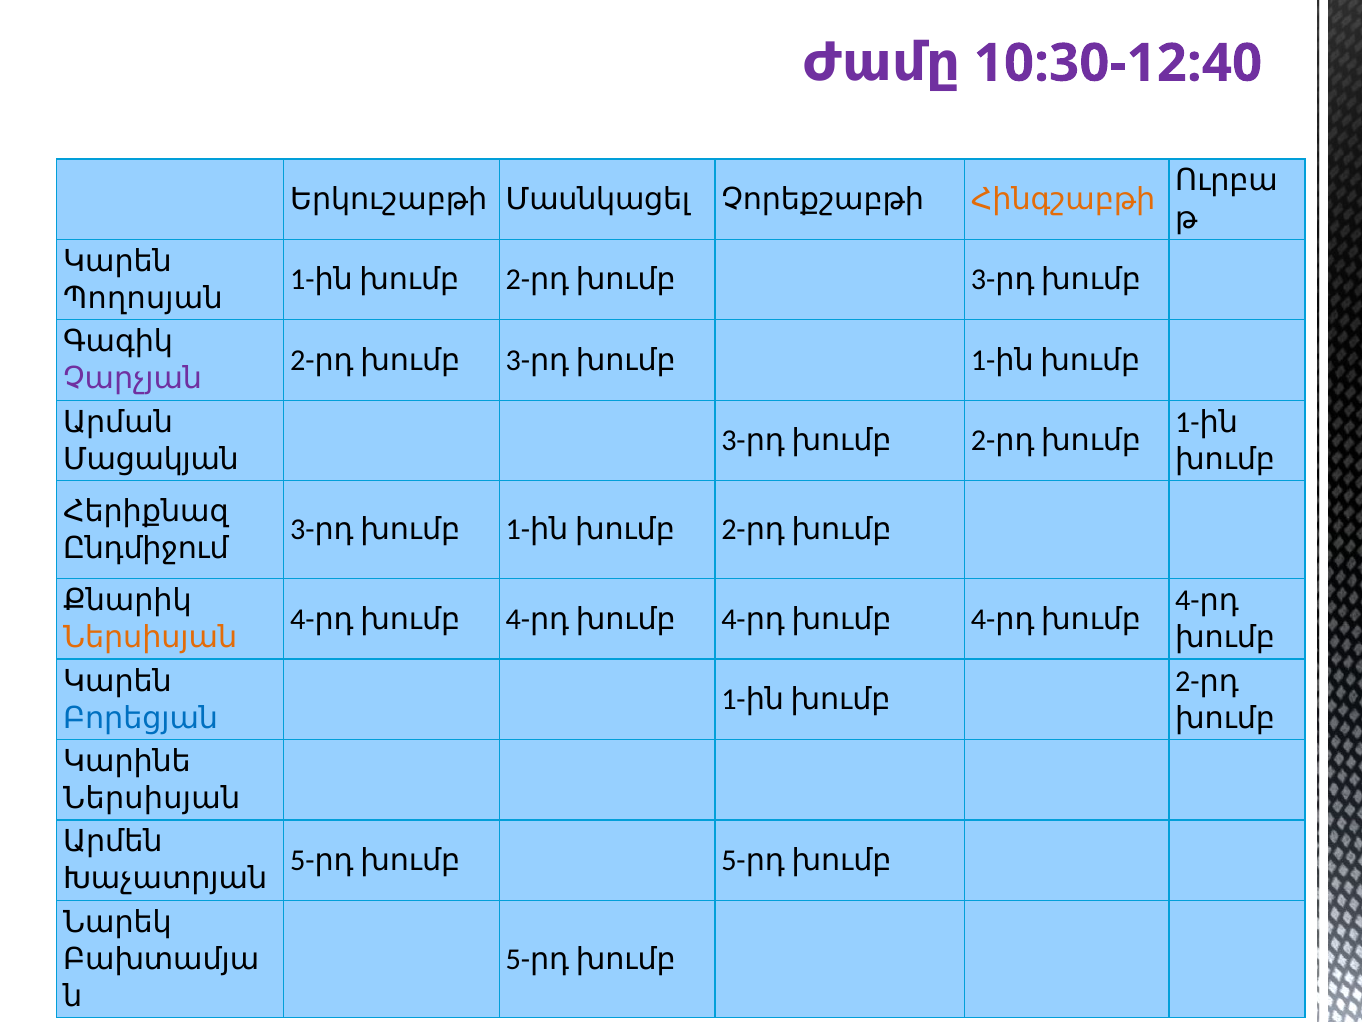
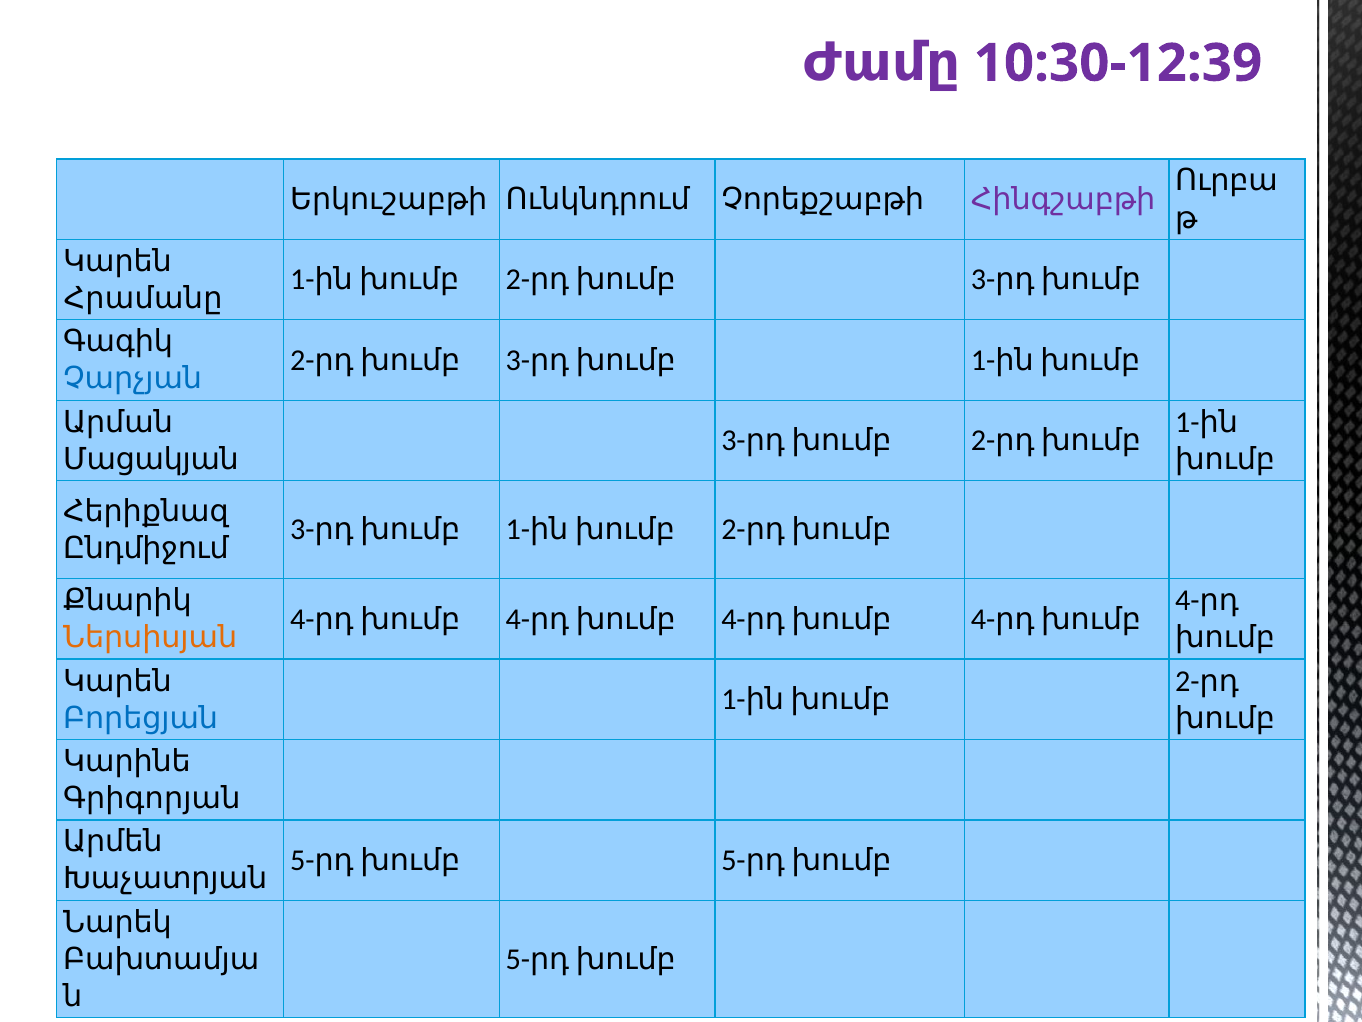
10:30-12:40: 10:30-12:40 -> 10:30-12:39
Մասնկացել: Մասնկացել -> Ունկնդրում
Հինգշաբթի colour: orange -> purple
Պողոսյան: Պողոսյան -> Հրամանը
Չարչյան colour: purple -> blue
Ներսիսյան at (152, 798): Ներսիսյան -> Գրիգորյան
